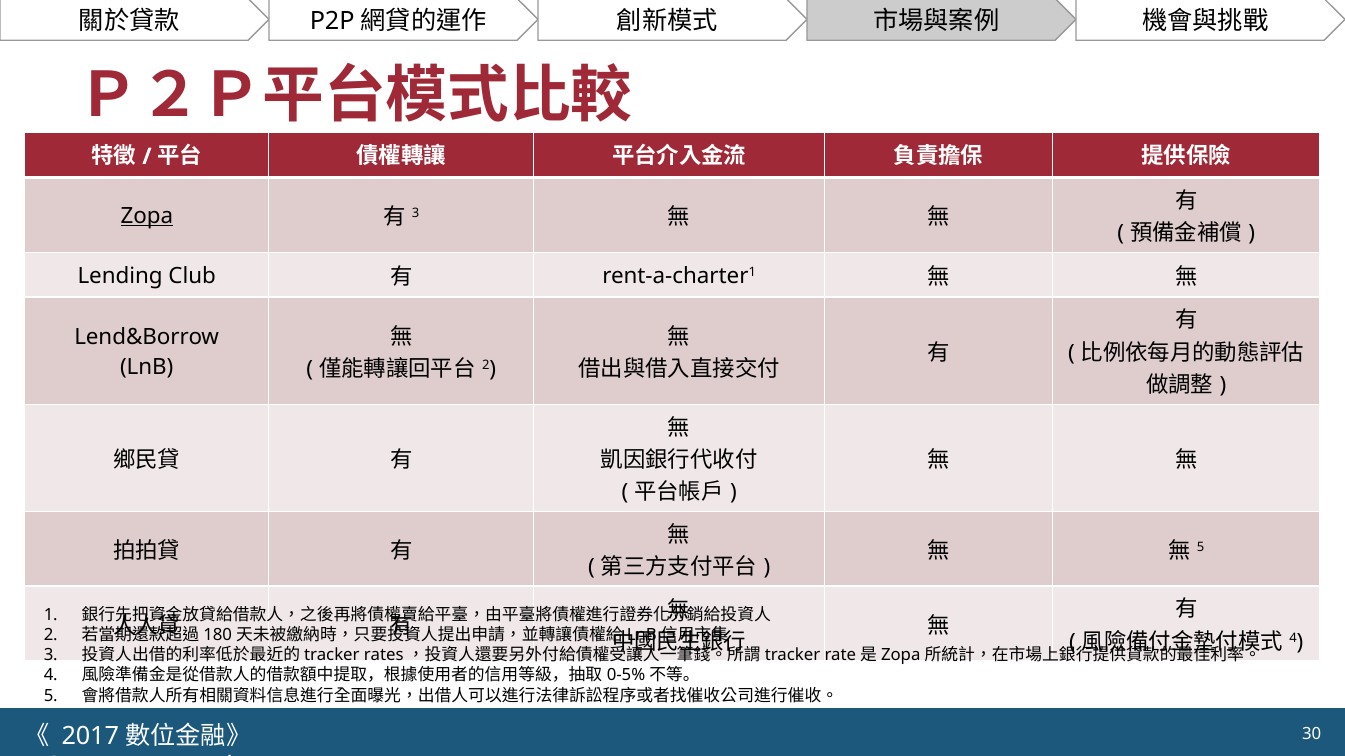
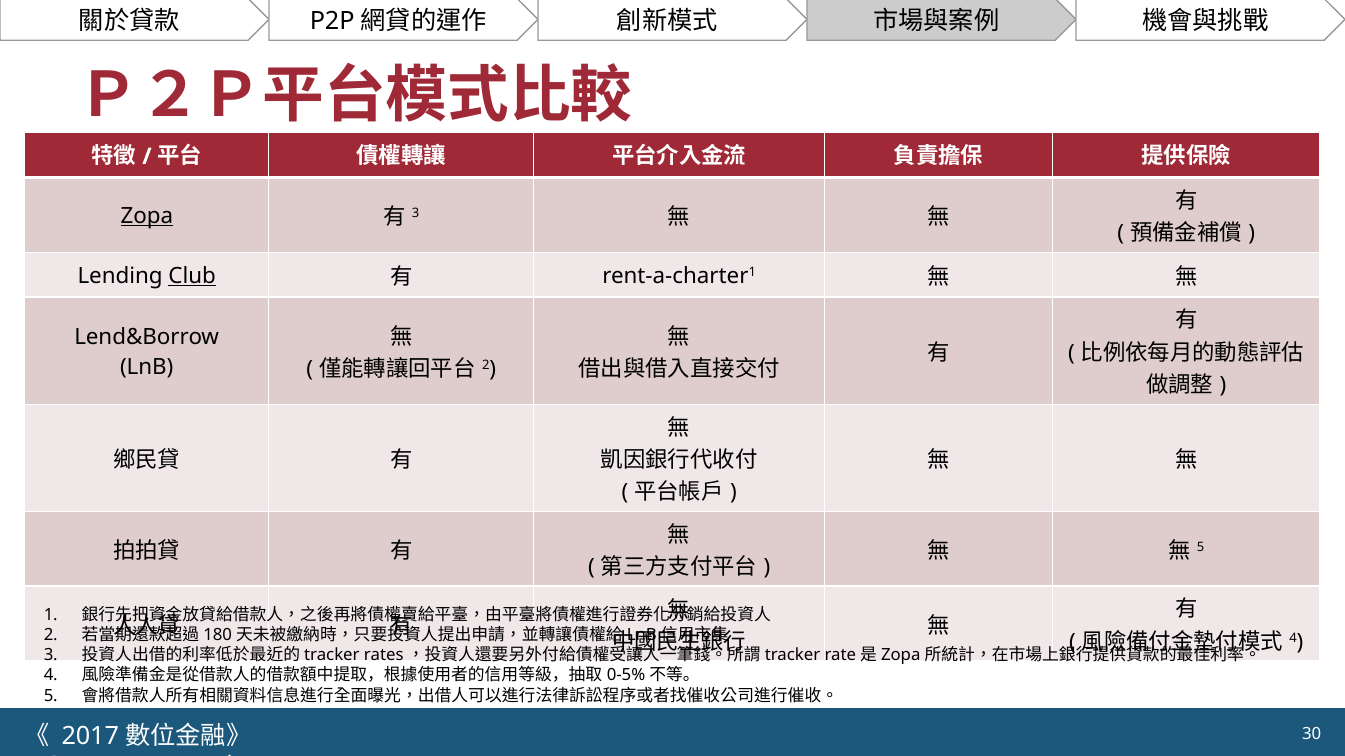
Club underline: none -> present
